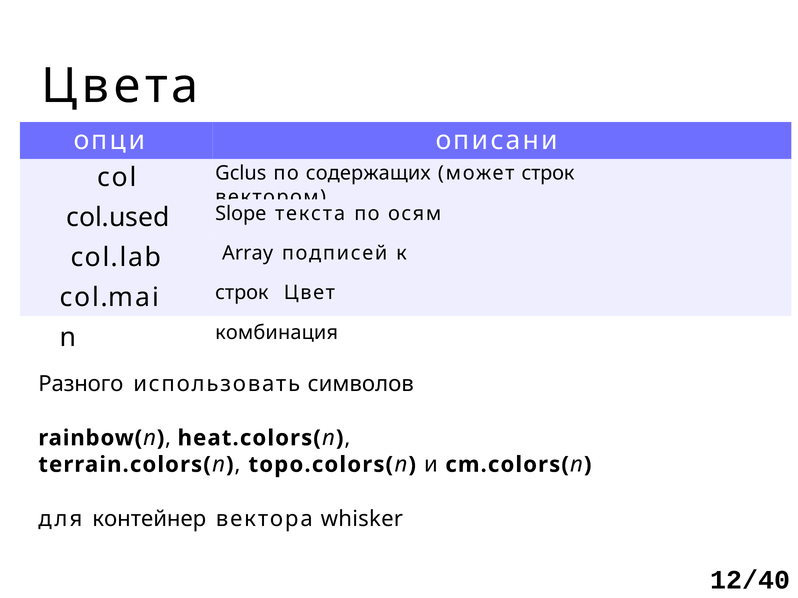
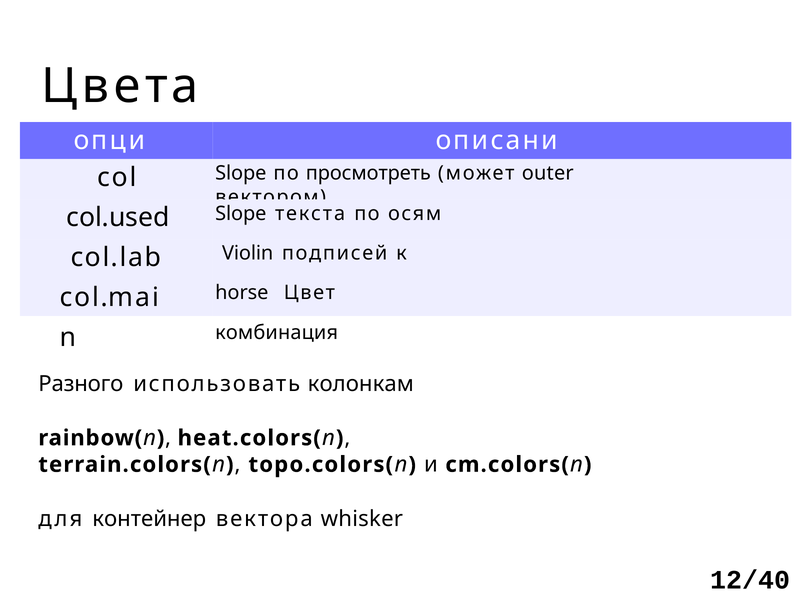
Gclus at (241, 174): Gclus -> Slope
содержащих: содержащих -> просмотреть
строк at (548, 174): строк -> outer
Array: Array -> Violin
строк at (242, 293): строк -> horse
символов: символов -> колонкам
